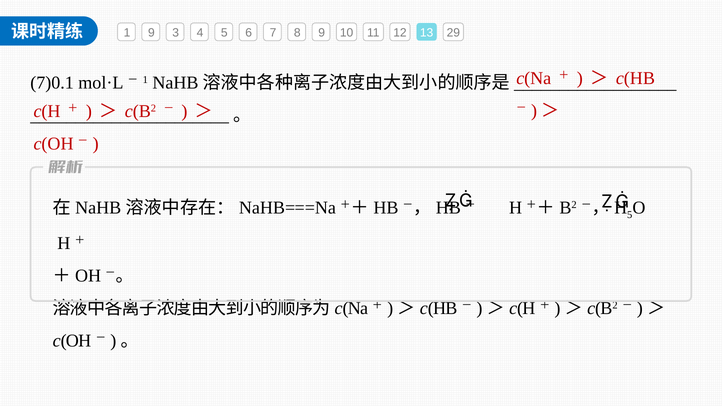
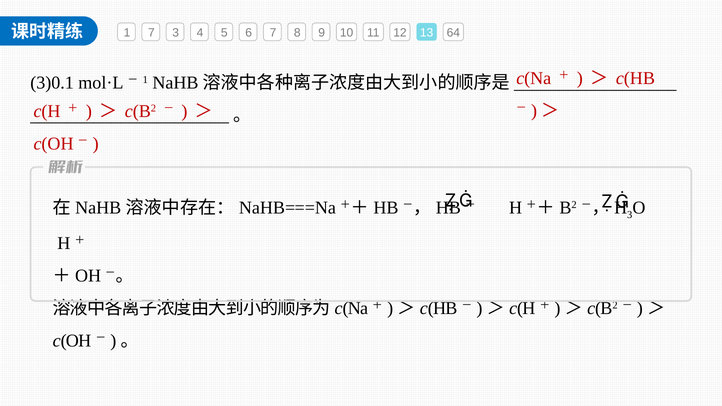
1 9: 9 -> 7
29: 29 -> 64
7)0.1: 7)0.1 -> 3)0.1
5 at (630, 215): 5 -> 3
